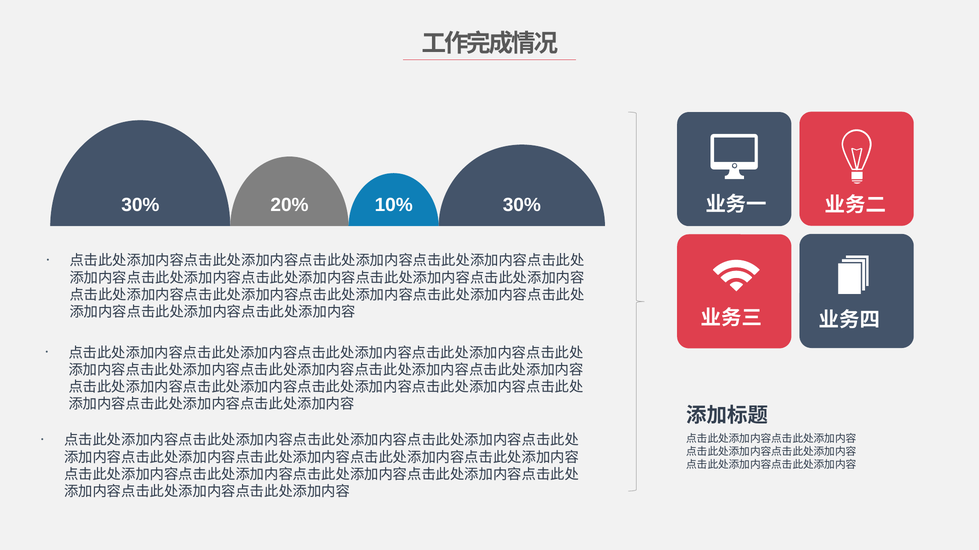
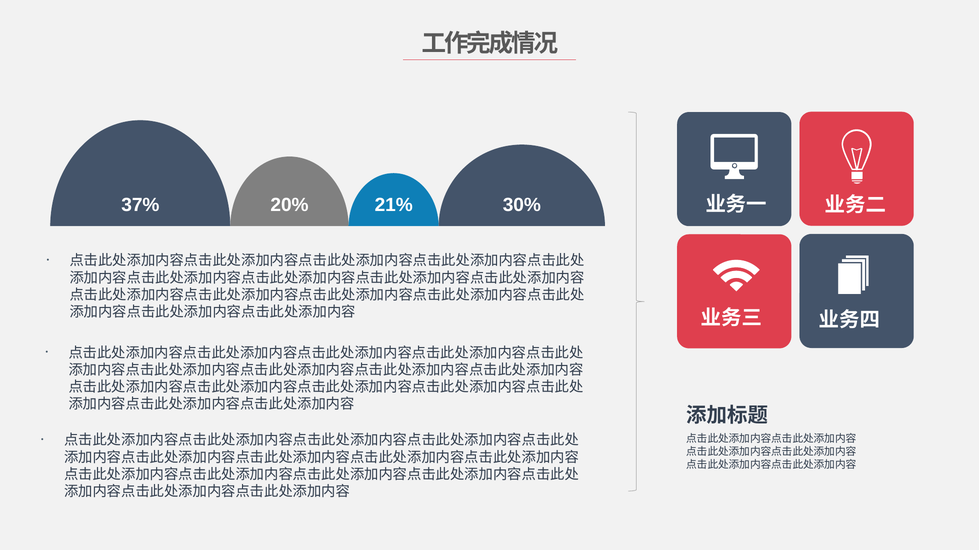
30% at (140, 205): 30% -> 37%
10%: 10% -> 21%
